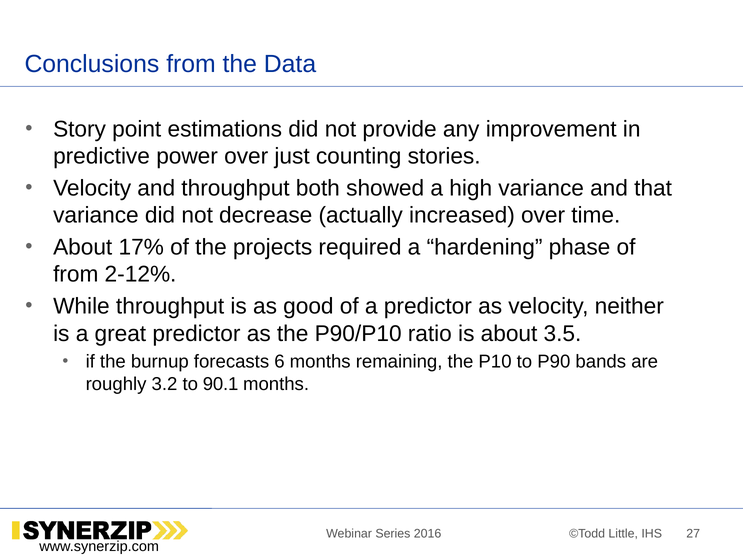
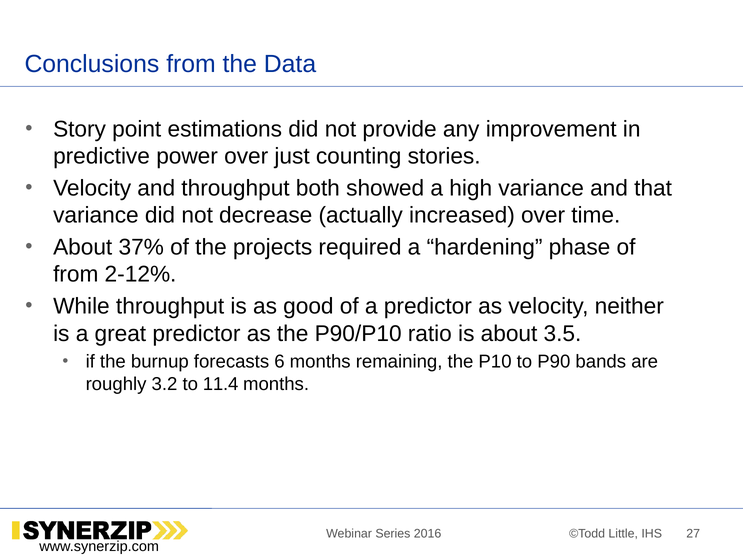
17%: 17% -> 37%
90.1: 90.1 -> 11.4
